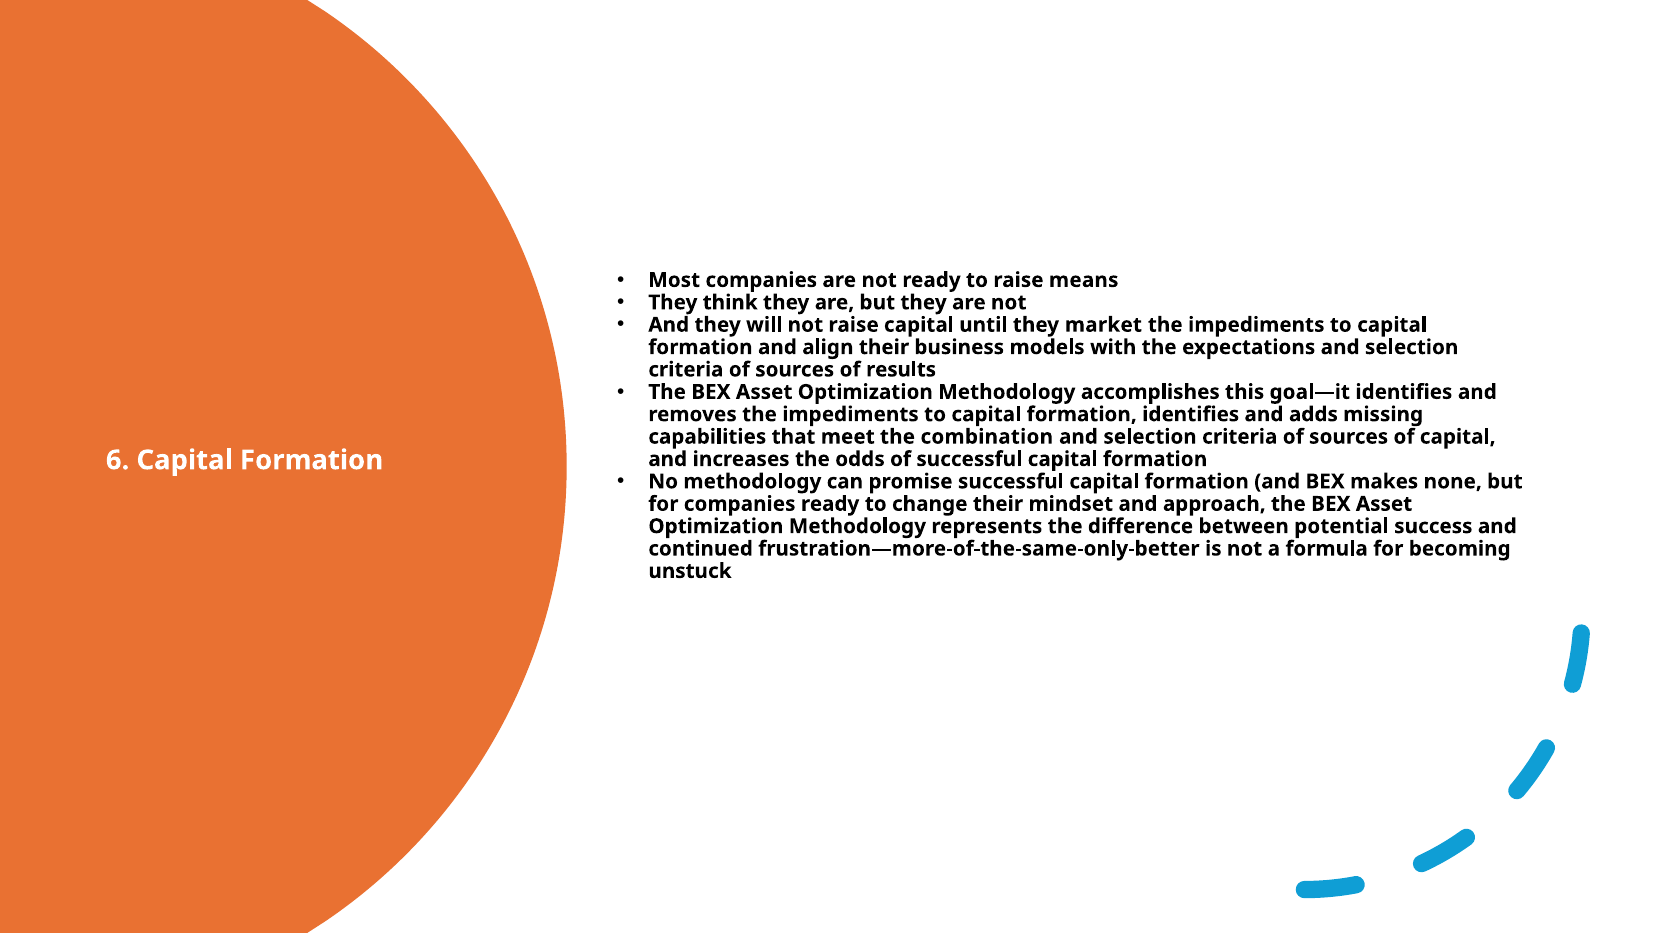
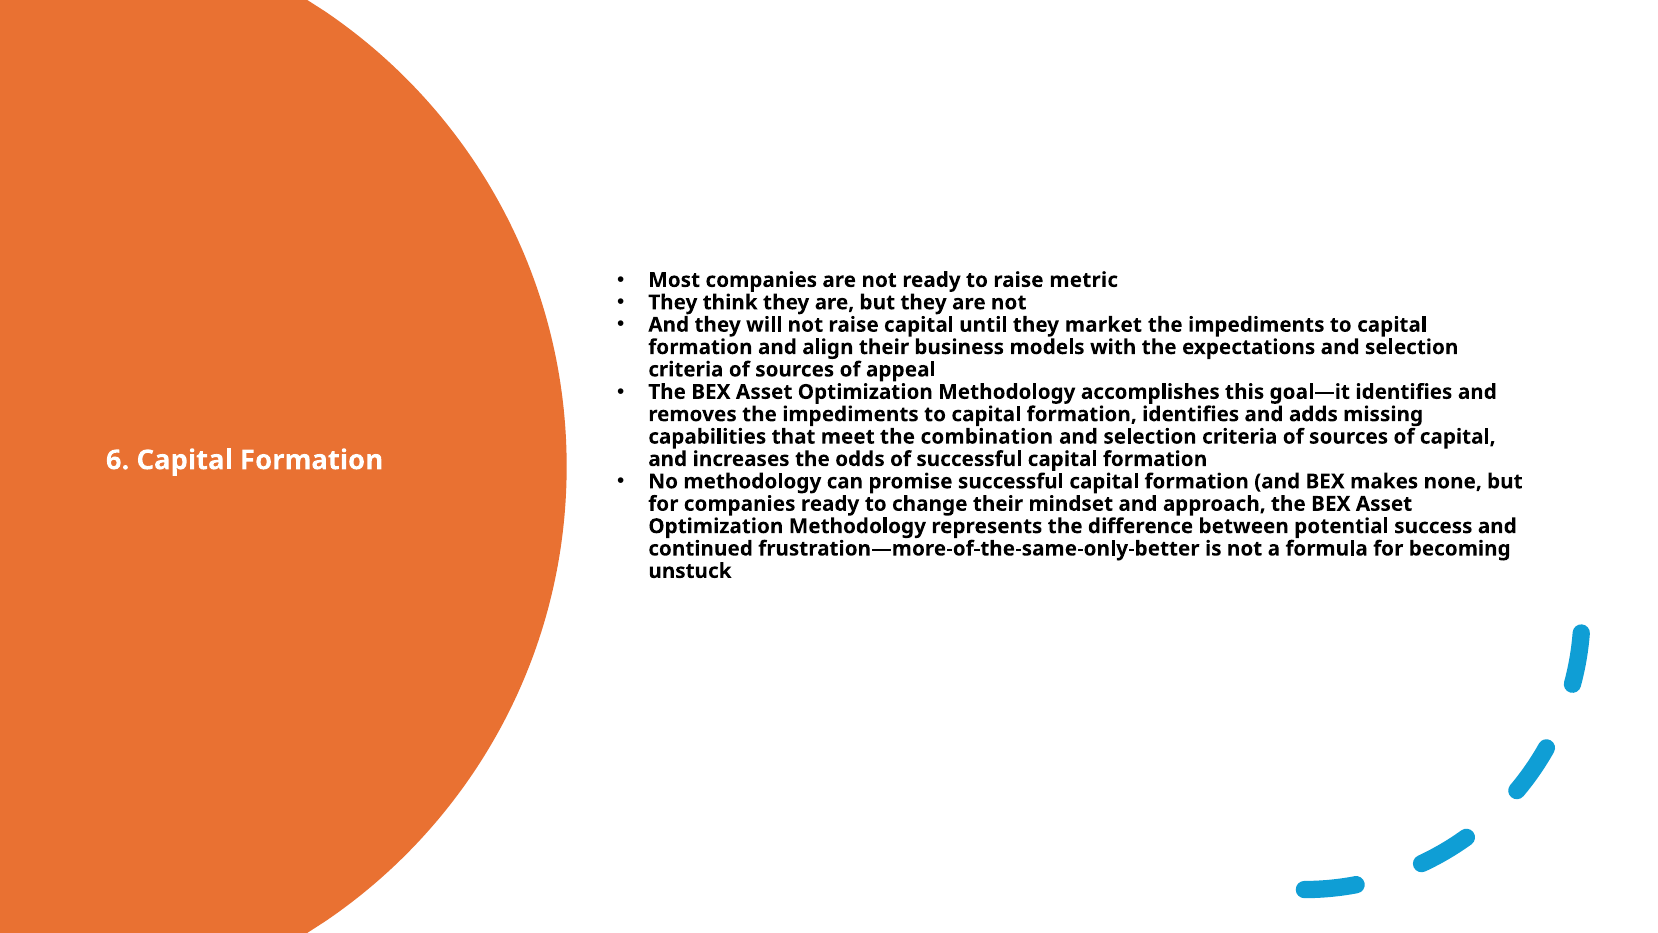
means: means -> metric
results: results -> appeal
